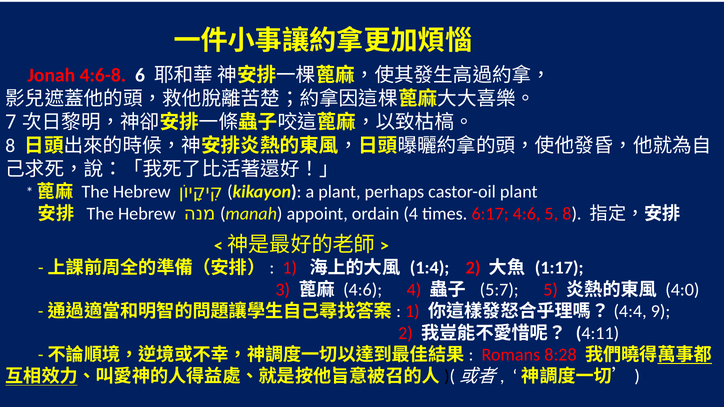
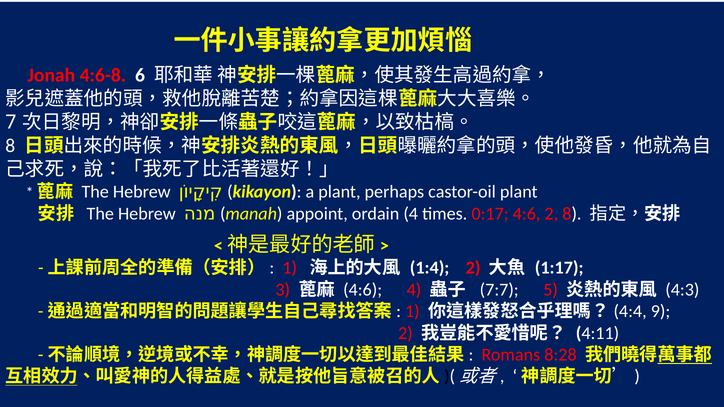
6:17: 6:17 -> 0:17
4:6 5: 5 -> 2
5:7: 5:7 -> 7:7
4:0: 4:0 -> 4:3
